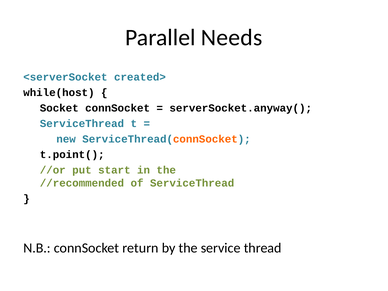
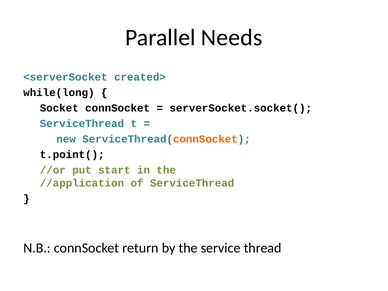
while(host: while(host -> while(long
serverSocket.anyway(: serverSocket.anyway( -> serverSocket.socket(
//recommended: //recommended -> //application
